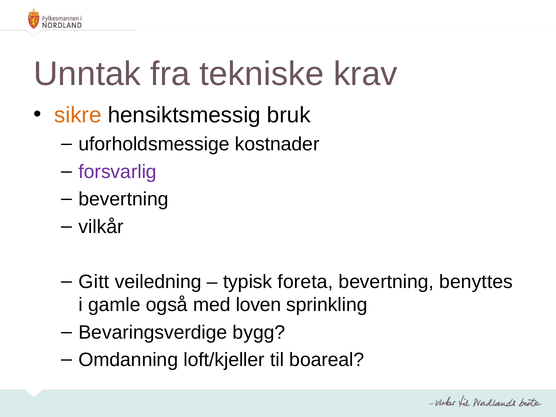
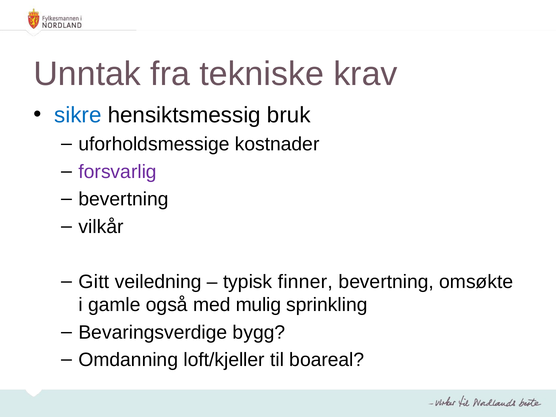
sikre colour: orange -> blue
foreta: foreta -> finner
benyttes: benyttes -> omsøkte
loven: loven -> mulig
